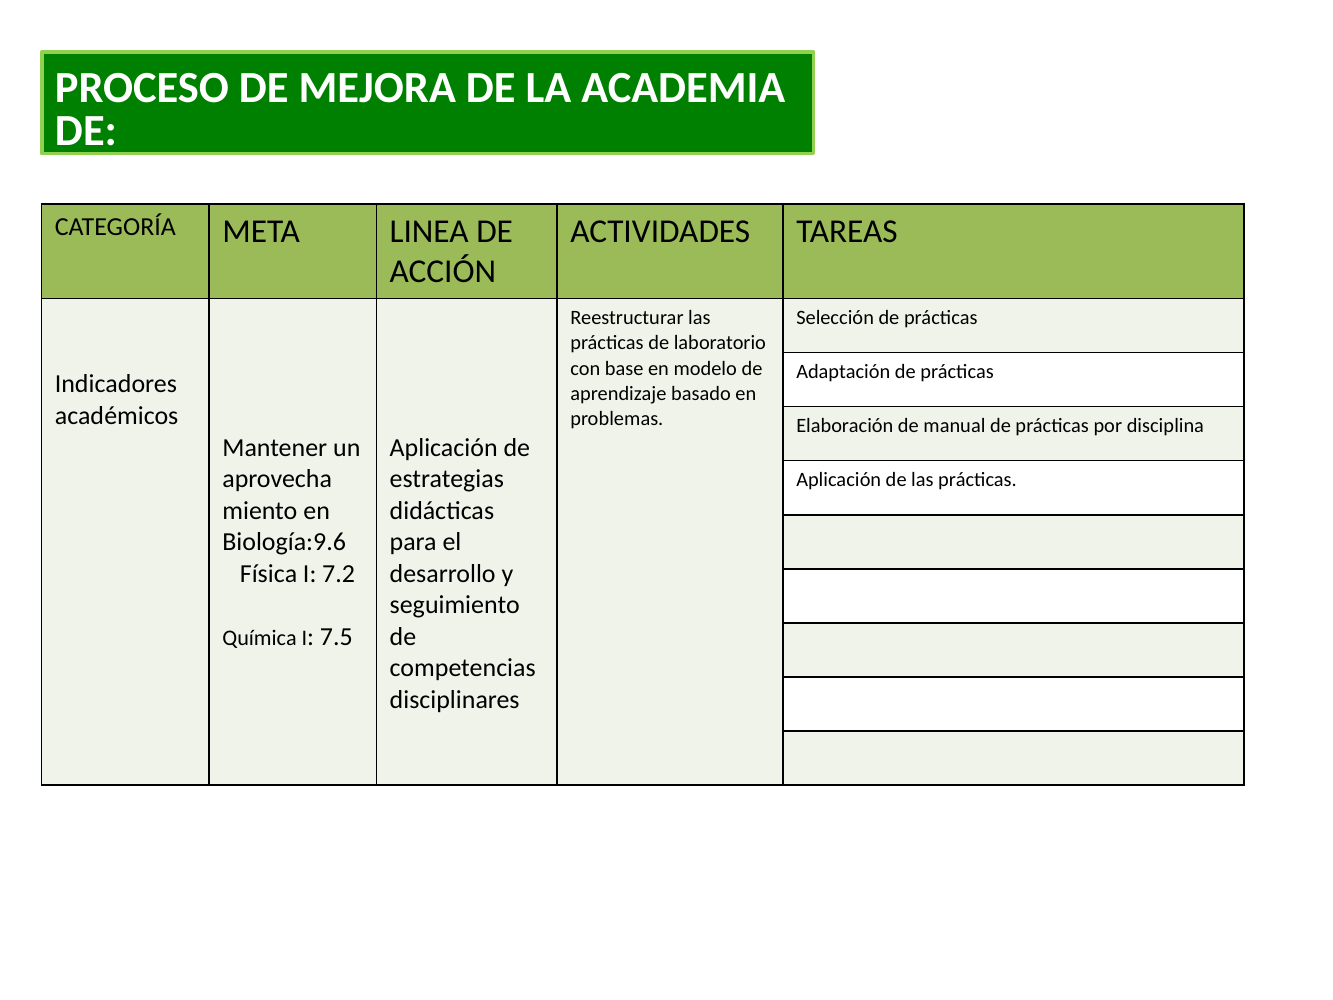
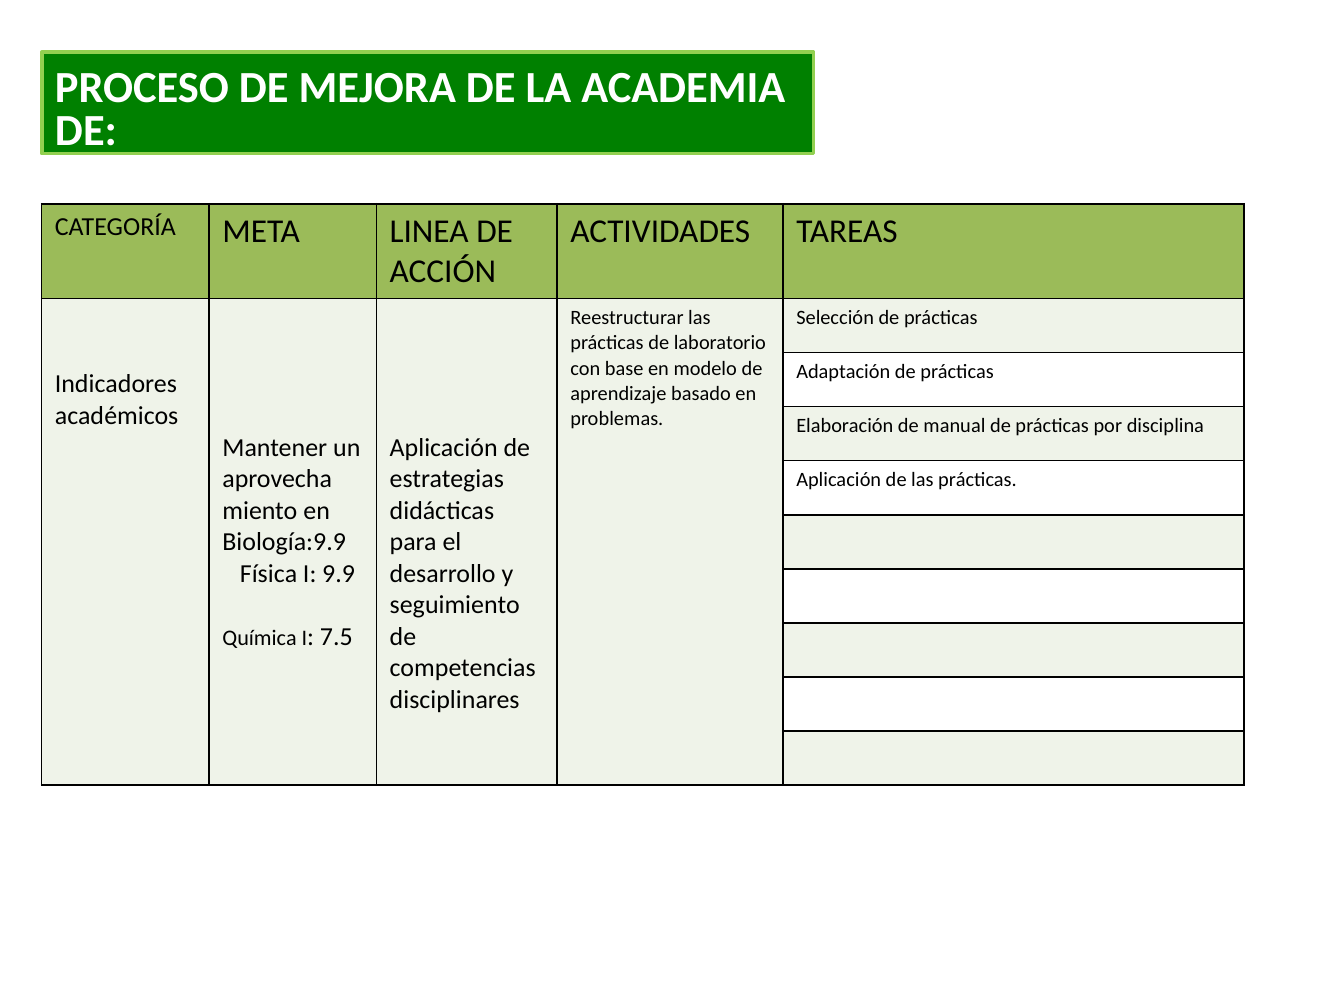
Biología:9.6: Biología:9.6 -> Biología:9.9
7.2: 7.2 -> 9.9
